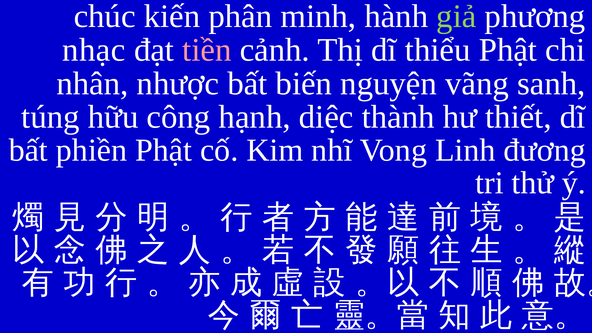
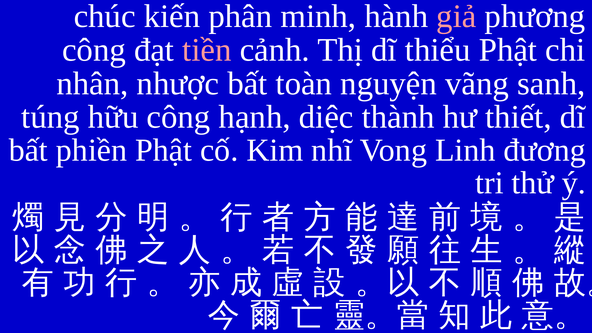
giả colour: light green -> pink
nhạc at (94, 50): nhạc -> công
biến: biến -> toàn
